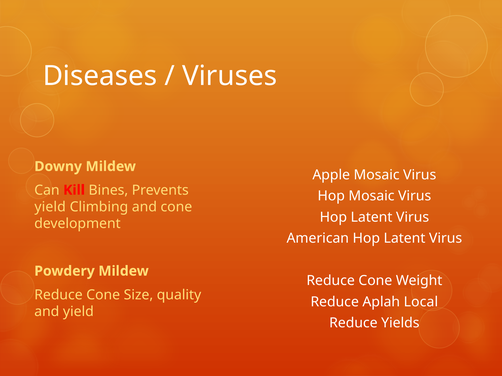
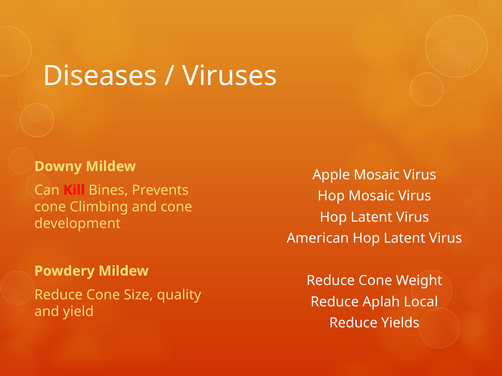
yield at (50, 207): yield -> cone
